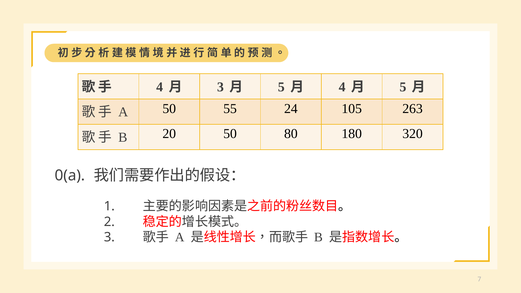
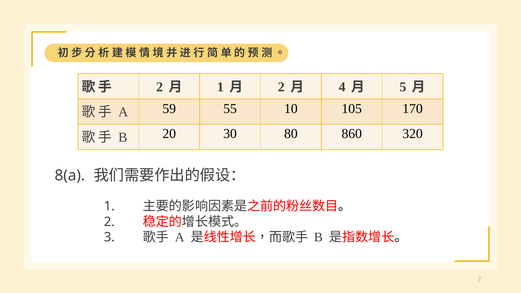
4 at (160, 87): 4 -> 2
3 at (220, 87): 3 -> 1
5 at (281, 87): 5 -> 2
A 50: 50 -> 59
24: 24 -> 10
263: 263 -> 170
20 50: 50 -> 30
180: 180 -> 860
0(a: 0(a -> 8(a
